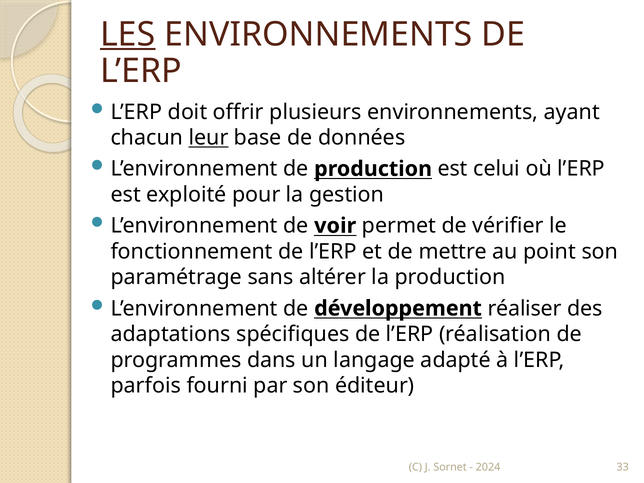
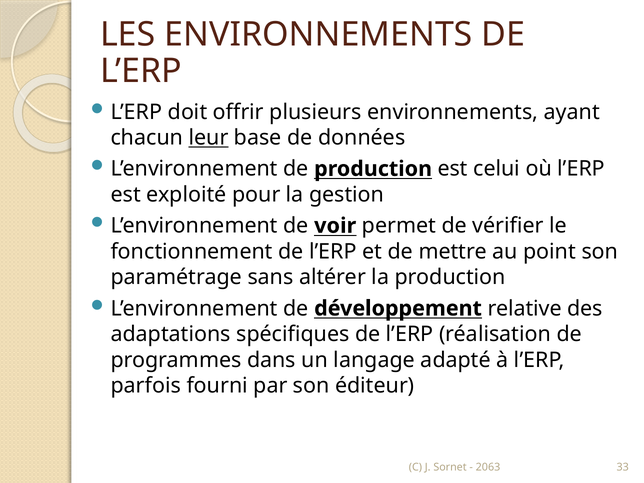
LES underline: present -> none
réaliser: réaliser -> relative
2024: 2024 -> 2063
